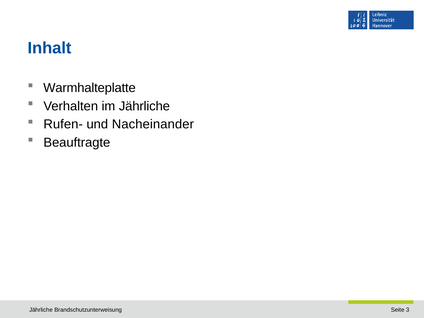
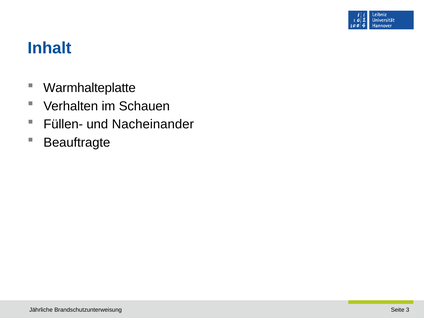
im Jährliche: Jährliche -> Schauen
Rufen-: Rufen- -> Füllen-
